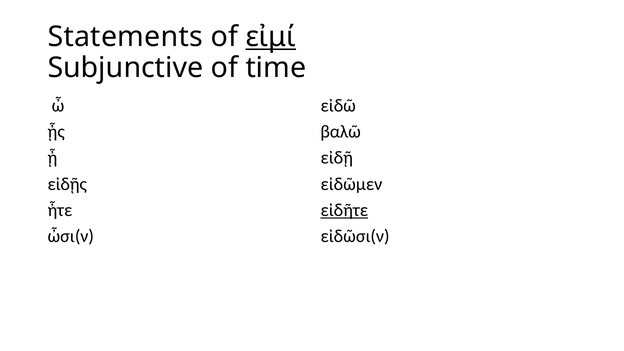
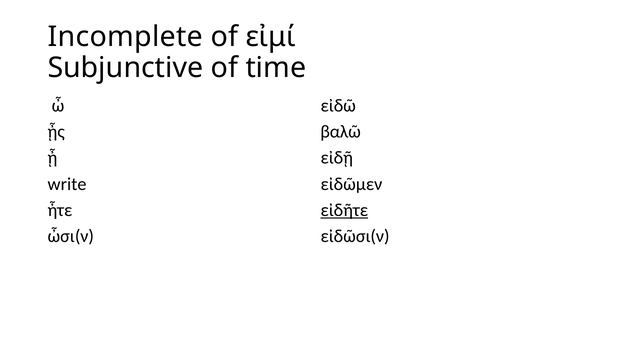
Statements: Statements -> Incomplete
εἰμί underline: present -> none
εἰδῇς: εἰδῇς -> write
